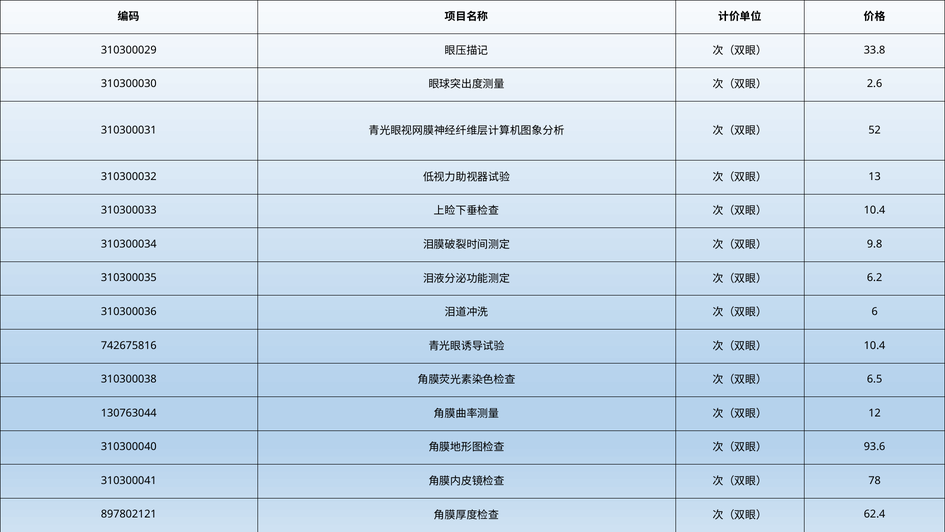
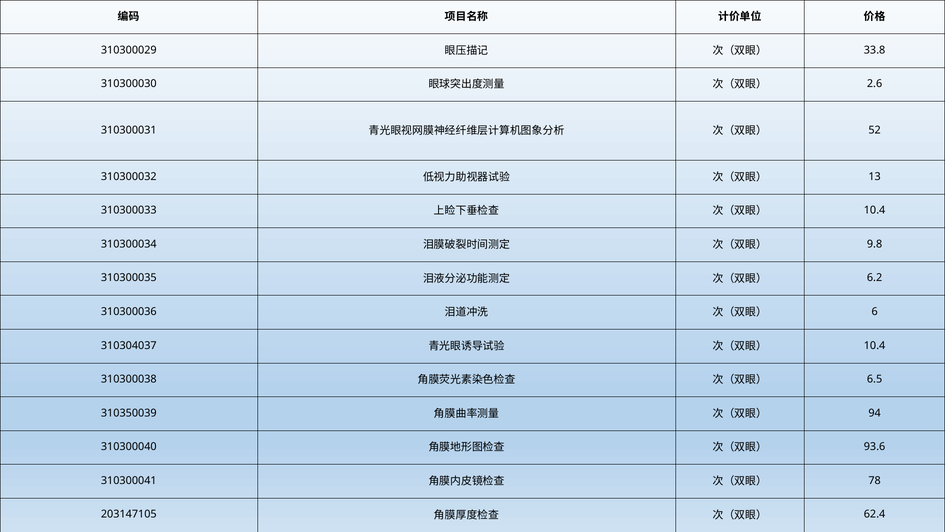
742675816: 742675816 -> 310304037
130763044: 130763044 -> 310350039
12: 12 -> 94
897802121: 897802121 -> 203147105
